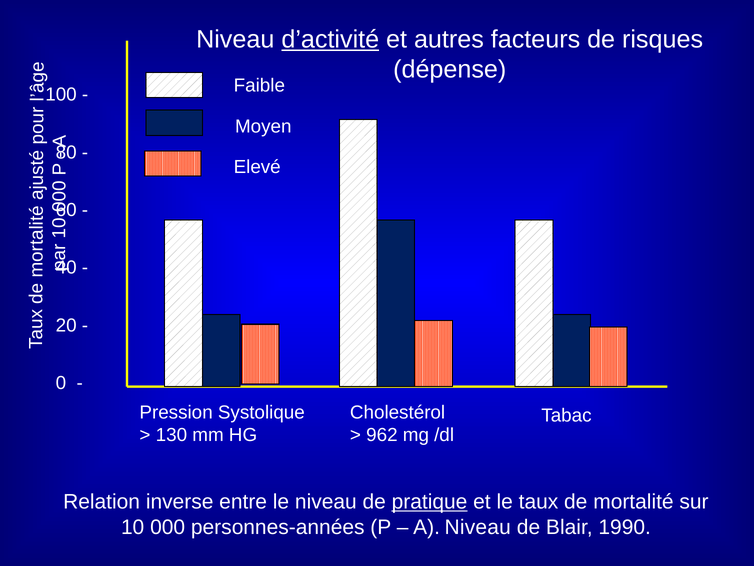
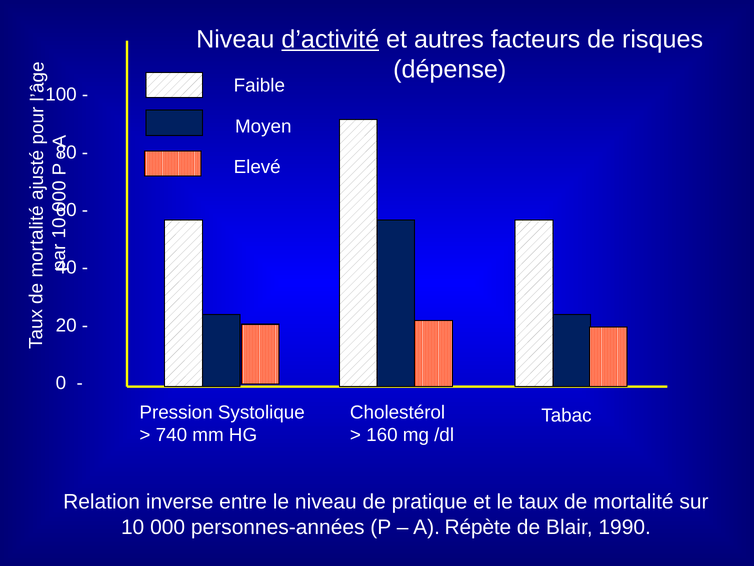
130: 130 -> 740
962: 962 -> 160
pratique underline: present -> none
A Niveau: Niveau -> Répète
